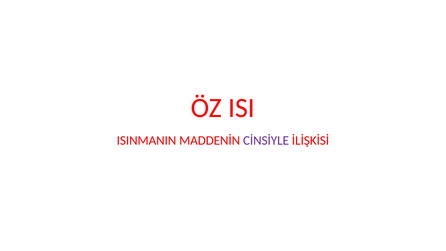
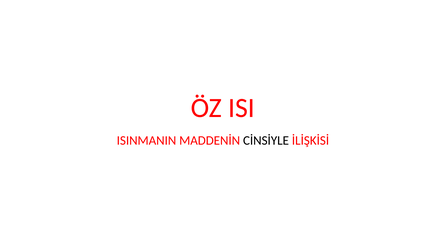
CİNSİYLE colour: purple -> black
